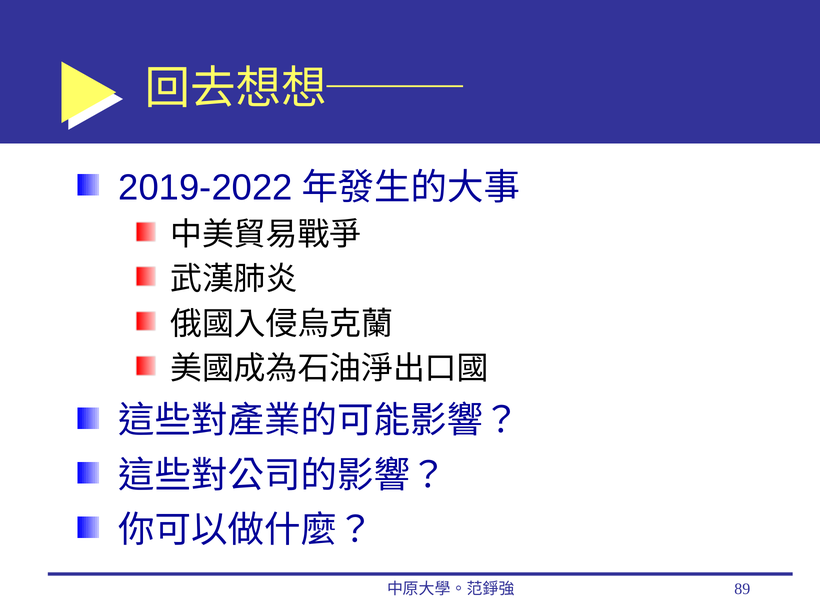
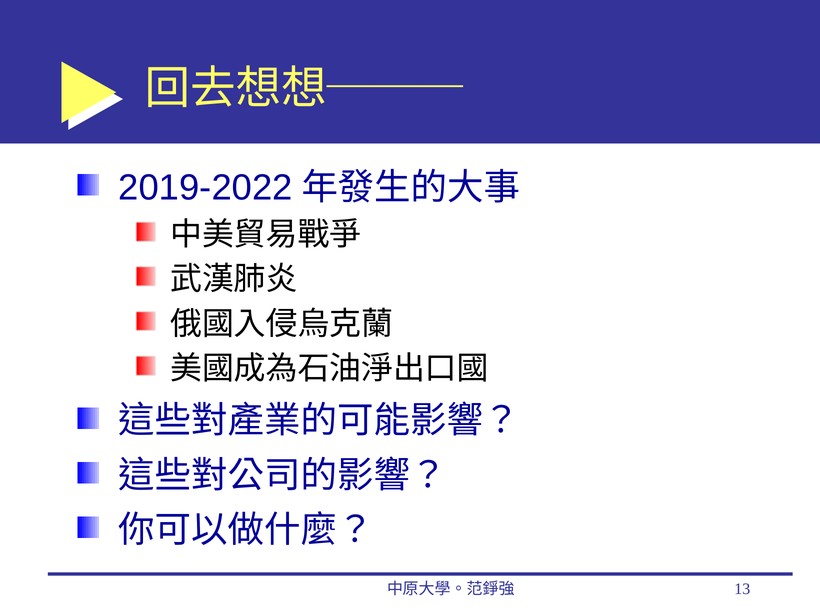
89: 89 -> 13
